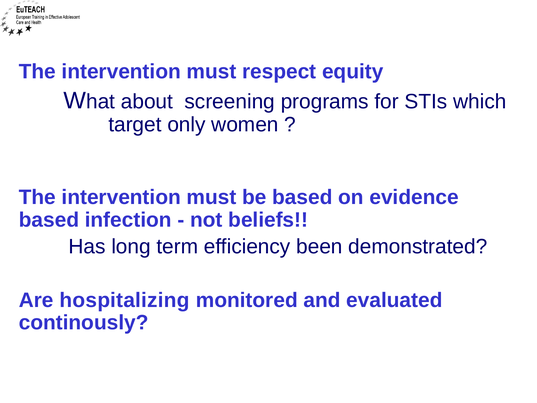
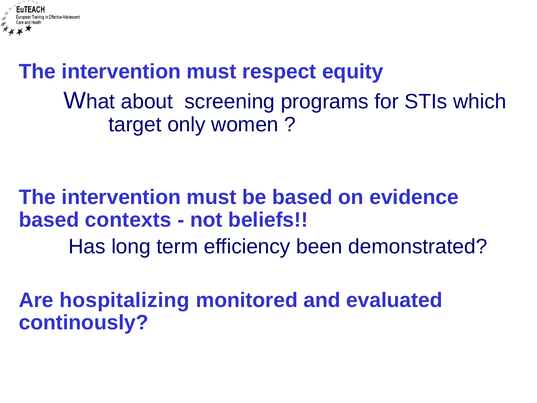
infection: infection -> contexts
